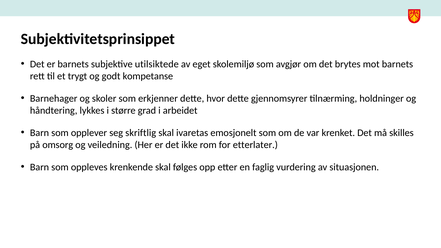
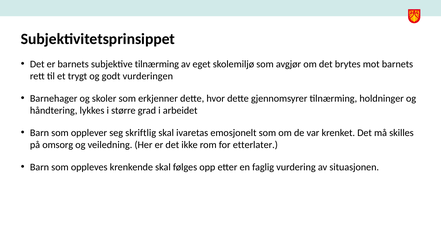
subjektive utilsiktede: utilsiktede -> tilnærming
kompetanse: kompetanse -> vurderingen
